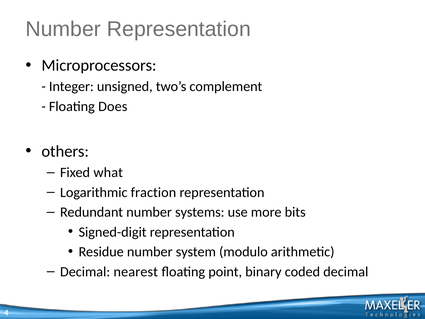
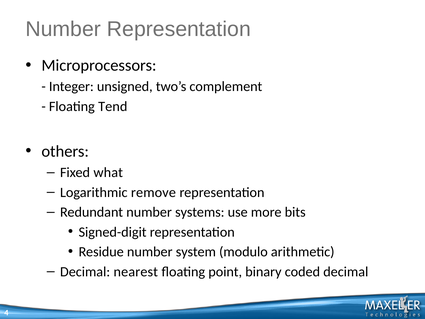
Does: Does -> Tend
fraction: fraction -> remove
